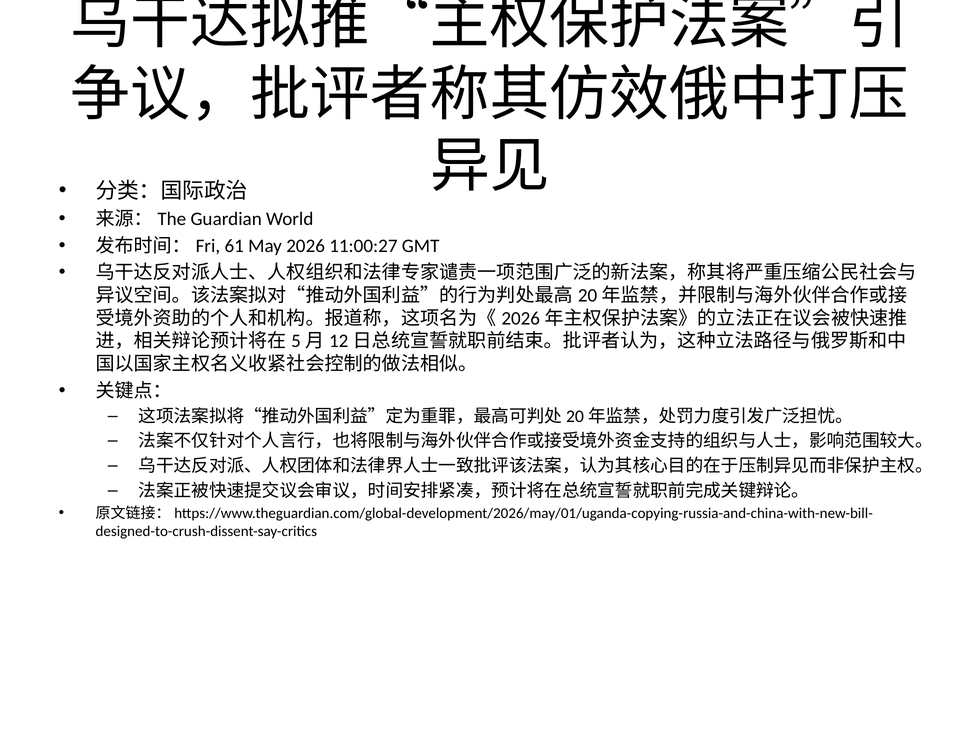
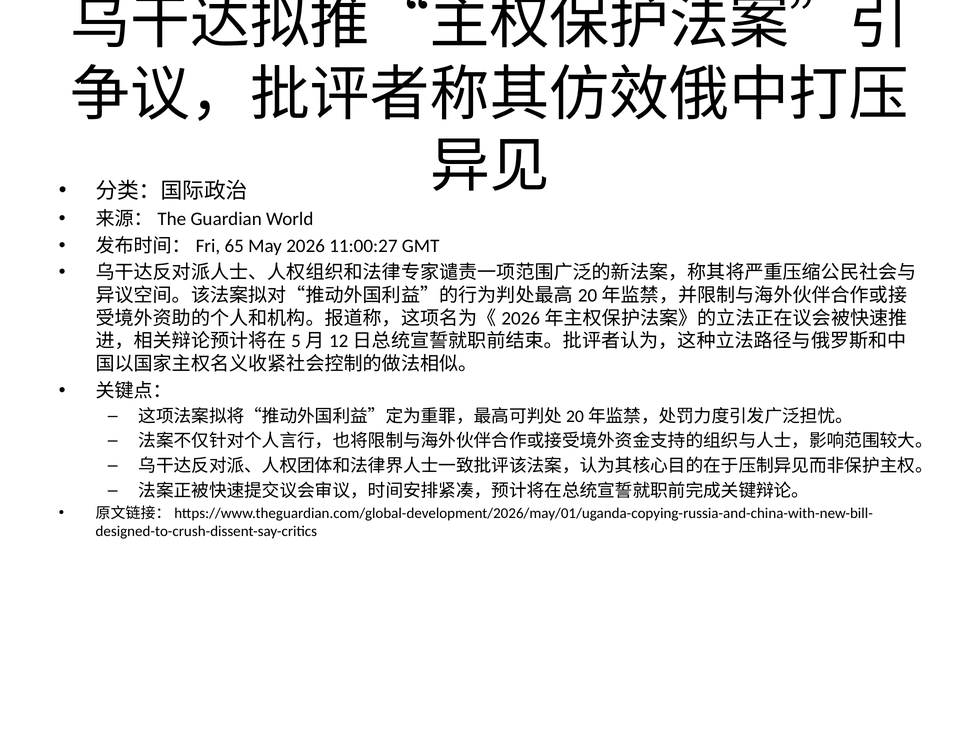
61: 61 -> 65
